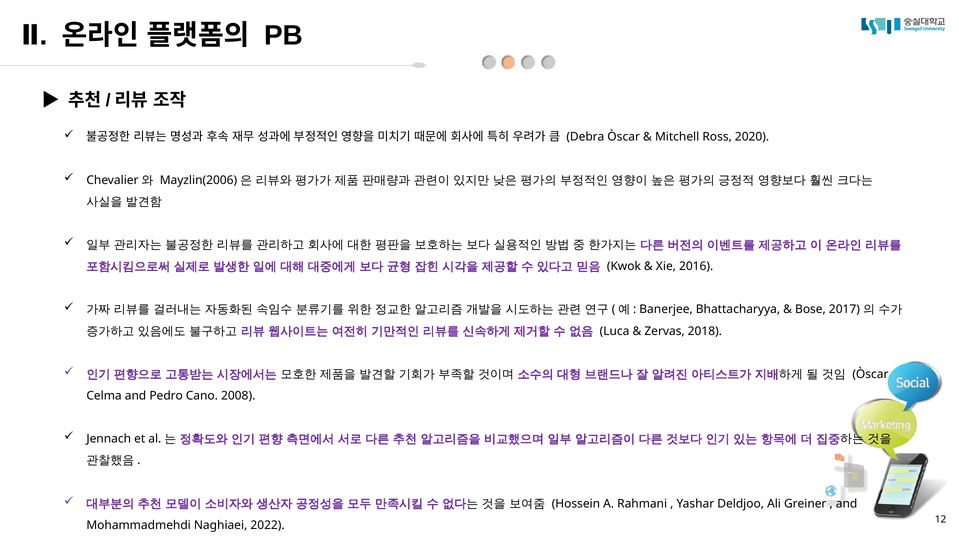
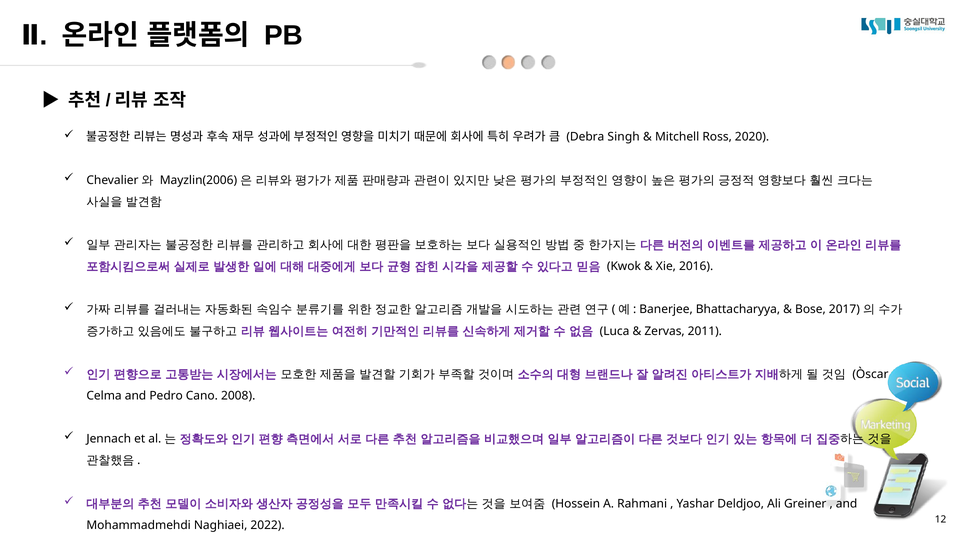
Debra Òscar: Òscar -> Singh
2018: 2018 -> 2011
